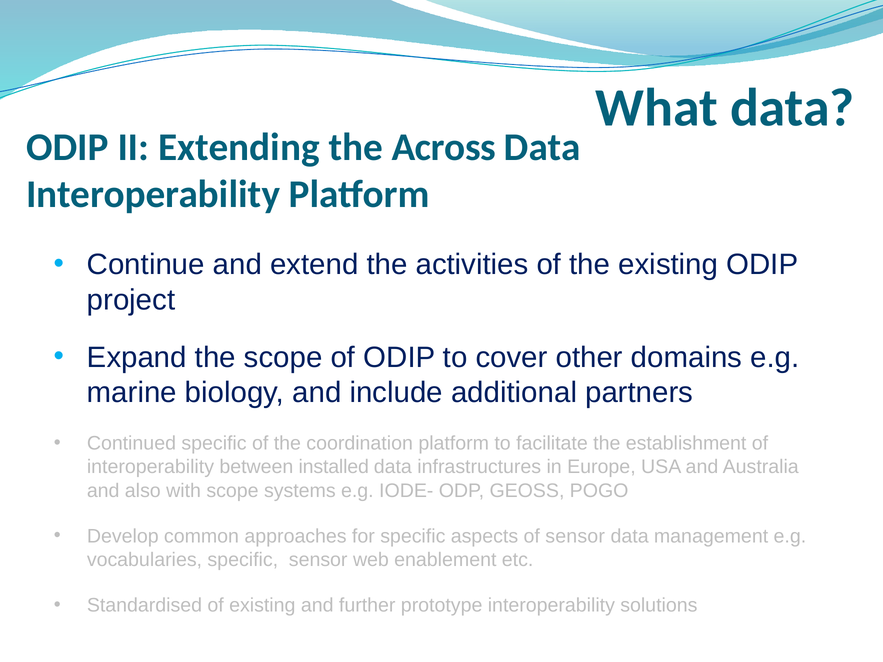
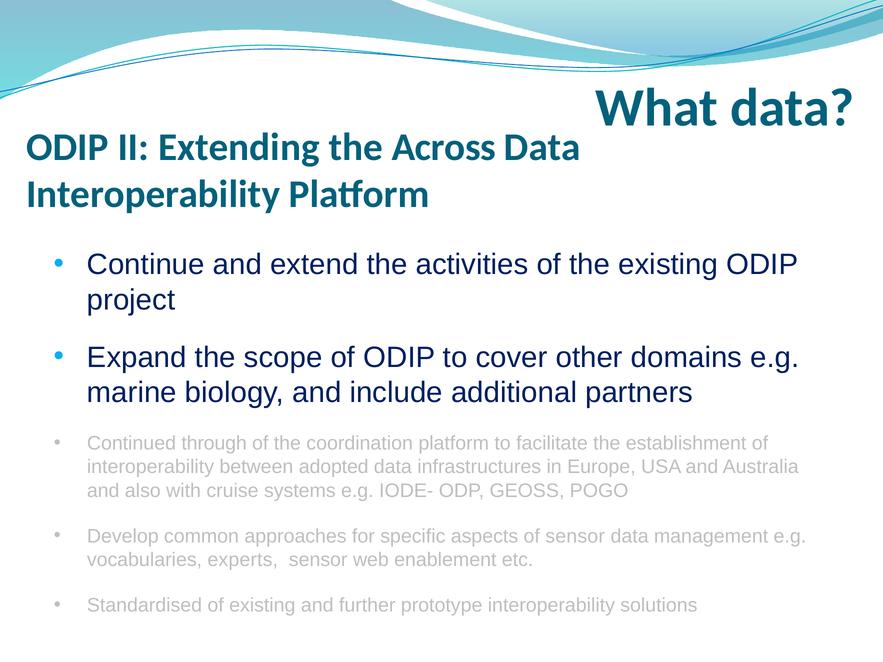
Continued specific: specific -> through
installed: installed -> adopted
with scope: scope -> cruise
vocabularies specific: specific -> experts
